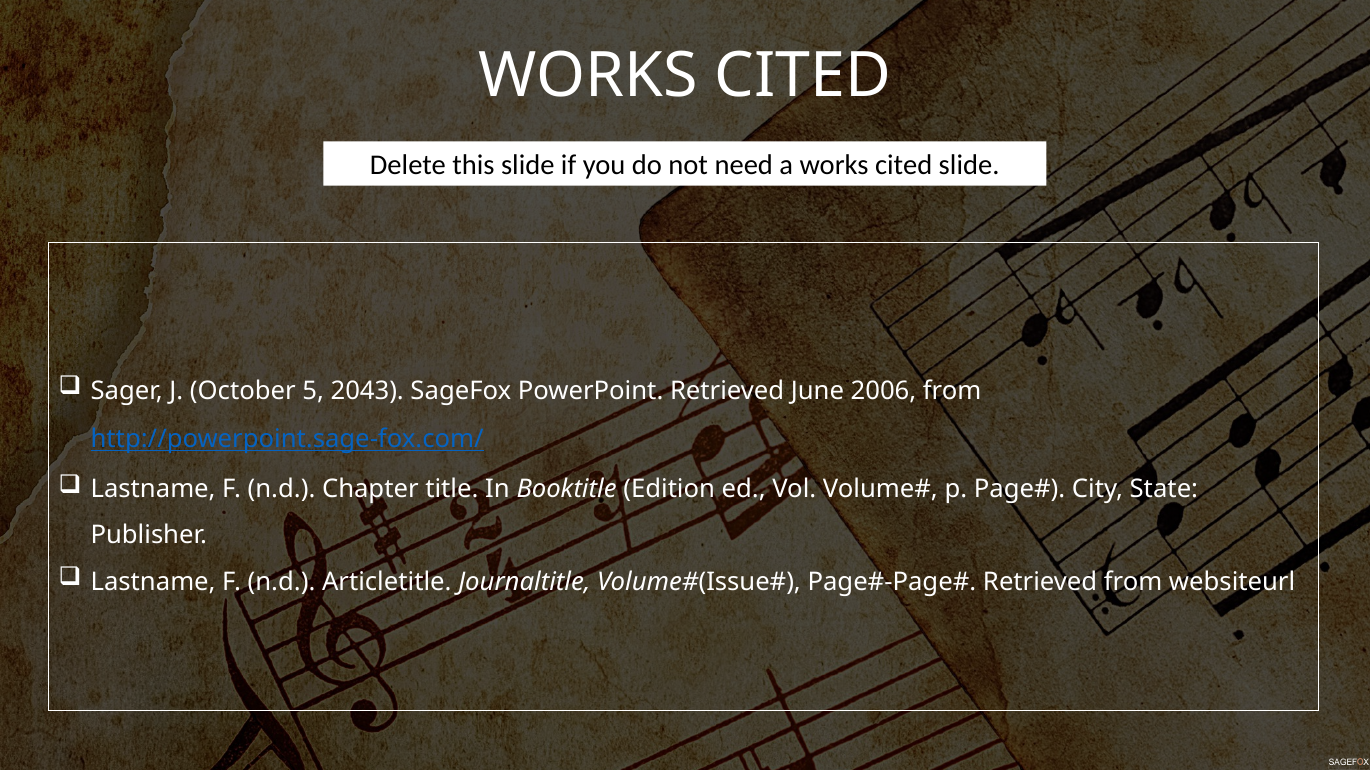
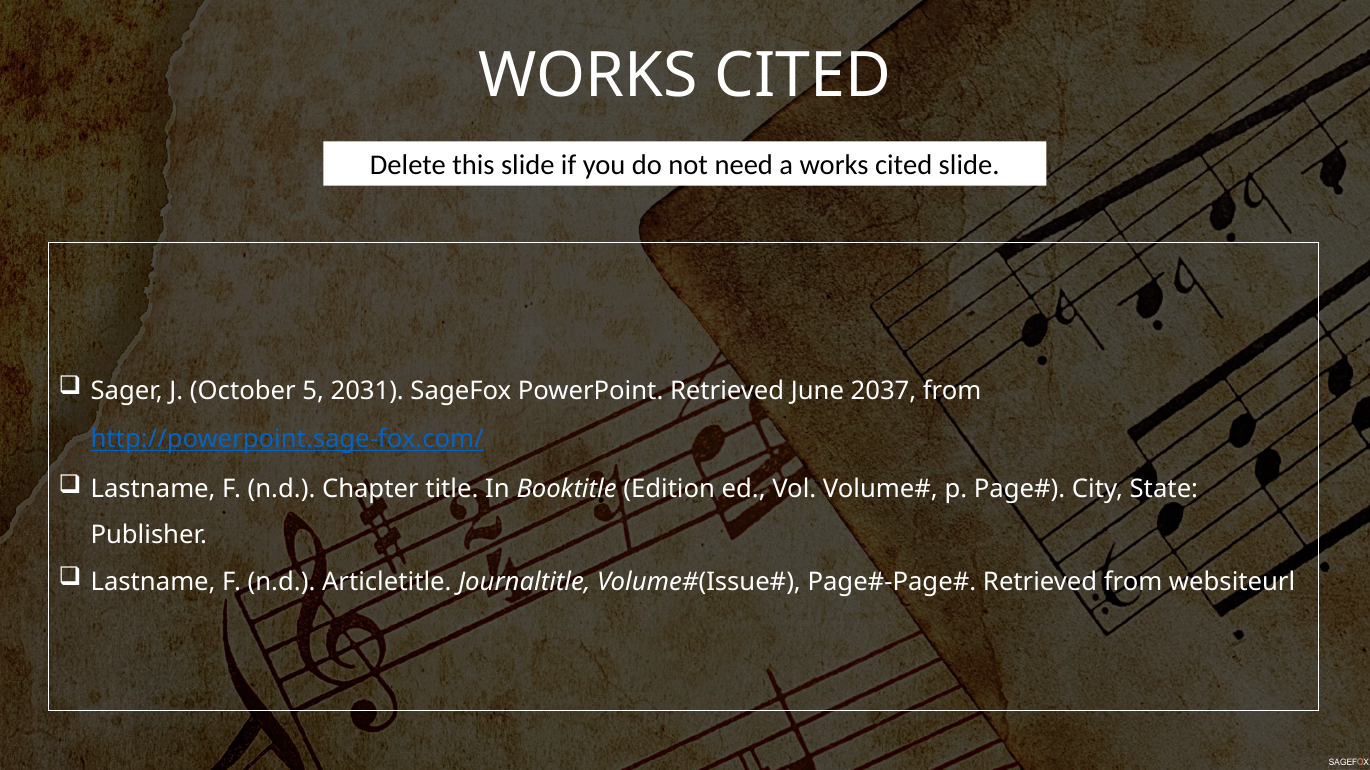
2043: 2043 -> 2031
2006: 2006 -> 2037
